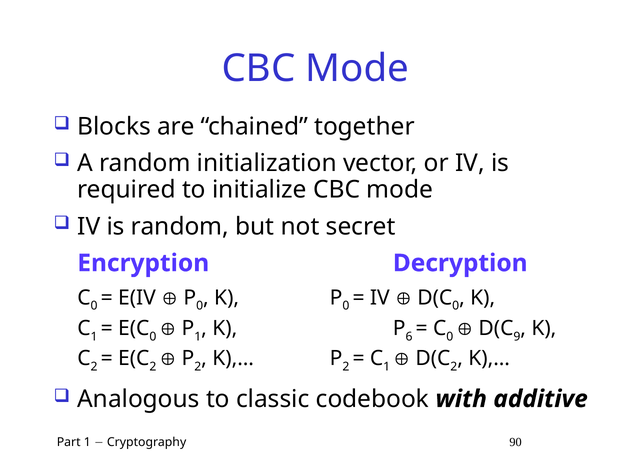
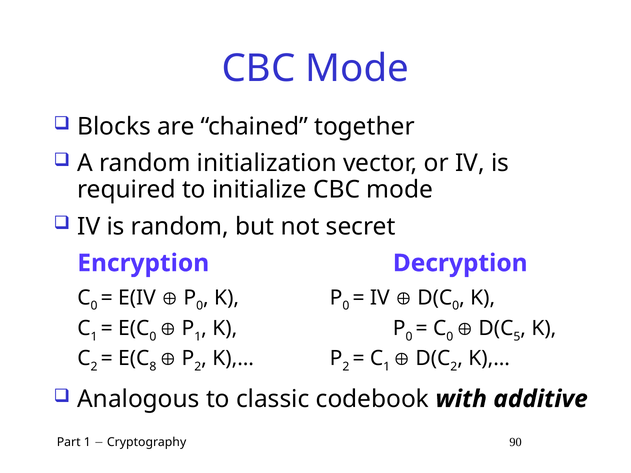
6 at (409, 337): 6 -> 0
9: 9 -> 5
2 at (153, 367): 2 -> 8
